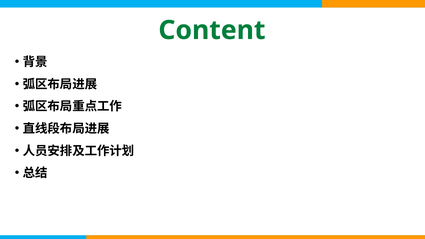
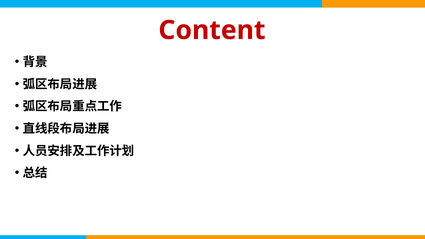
Content colour: green -> red
